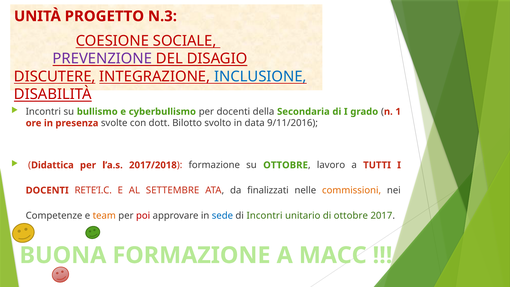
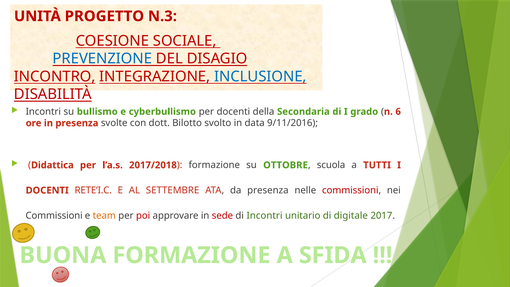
PREVENZIONE colour: purple -> blue
DISCUTERE: DISCUTERE -> INCONTRO
1: 1 -> 6
lavoro: lavoro -> scuola
da finalizzati: finalizzati -> presenza
commissioni at (352, 190) colour: orange -> red
Competenze at (54, 216): Competenze -> Commissioni
sede colour: blue -> red
di ottobre: ottobre -> digitale
MACC: MACC -> SFIDA
